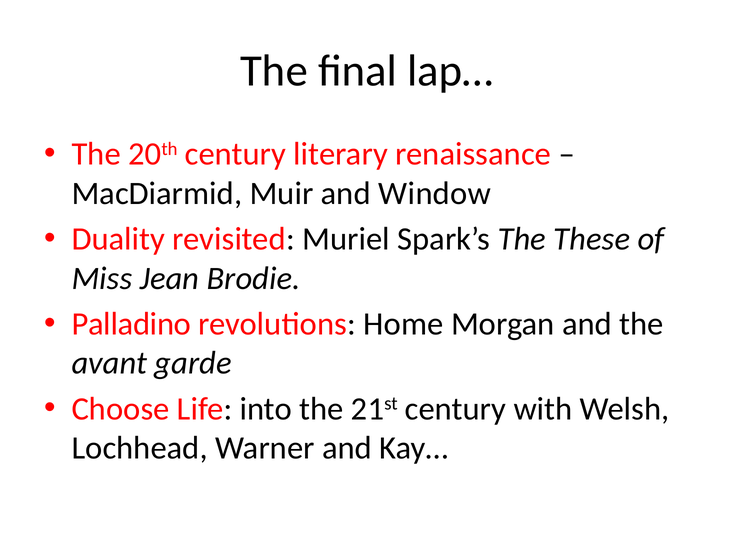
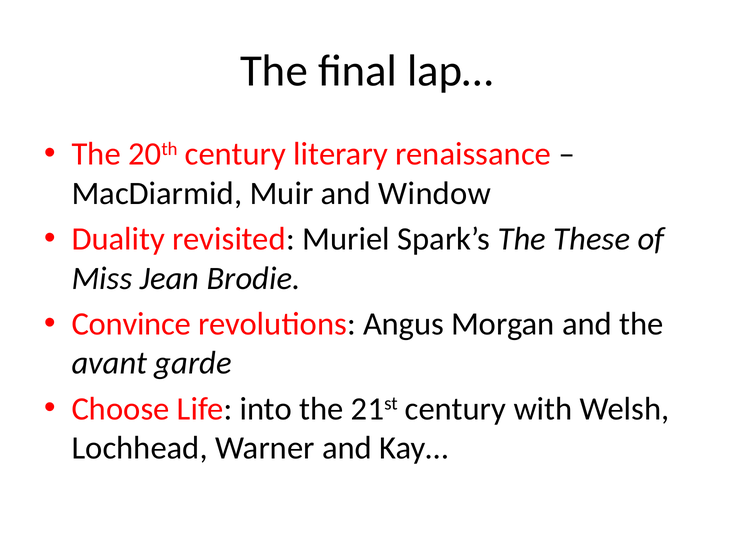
Palladino: Palladino -> Convince
Home: Home -> Angus
